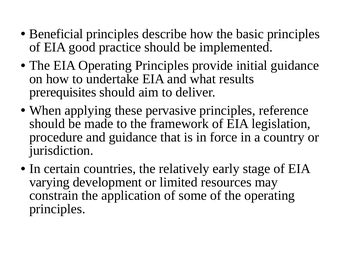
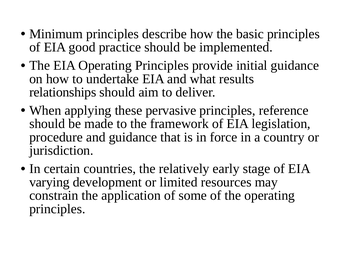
Beneficial: Beneficial -> Minimum
prerequisites: prerequisites -> relationships
